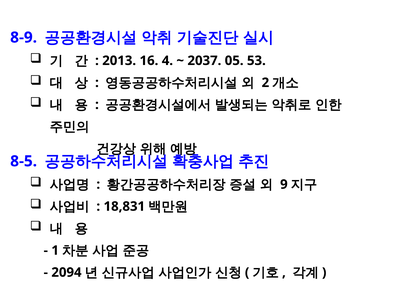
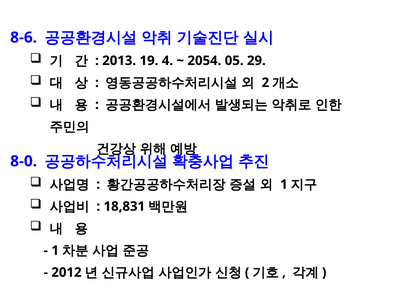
8-9: 8-9 -> 8-6
16: 16 -> 19
2037: 2037 -> 2054
53: 53 -> 29
8-5: 8-5 -> 8-0
9 at (284, 184): 9 -> 1
2094: 2094 -> 2012
